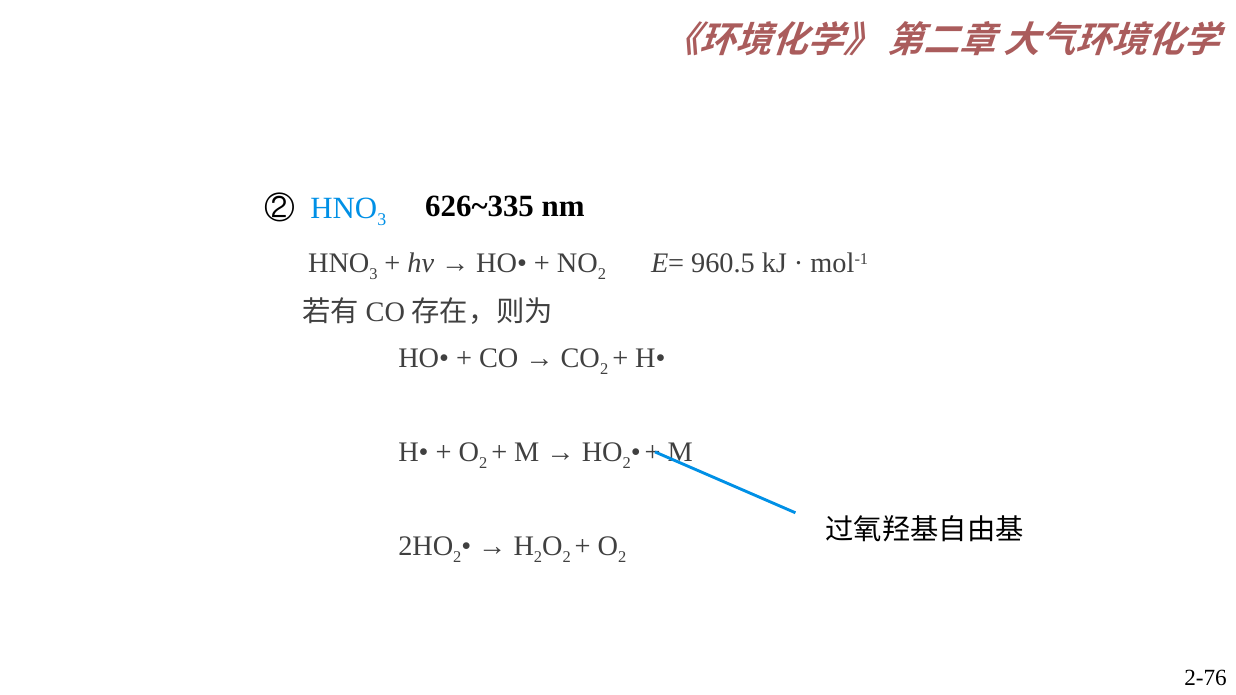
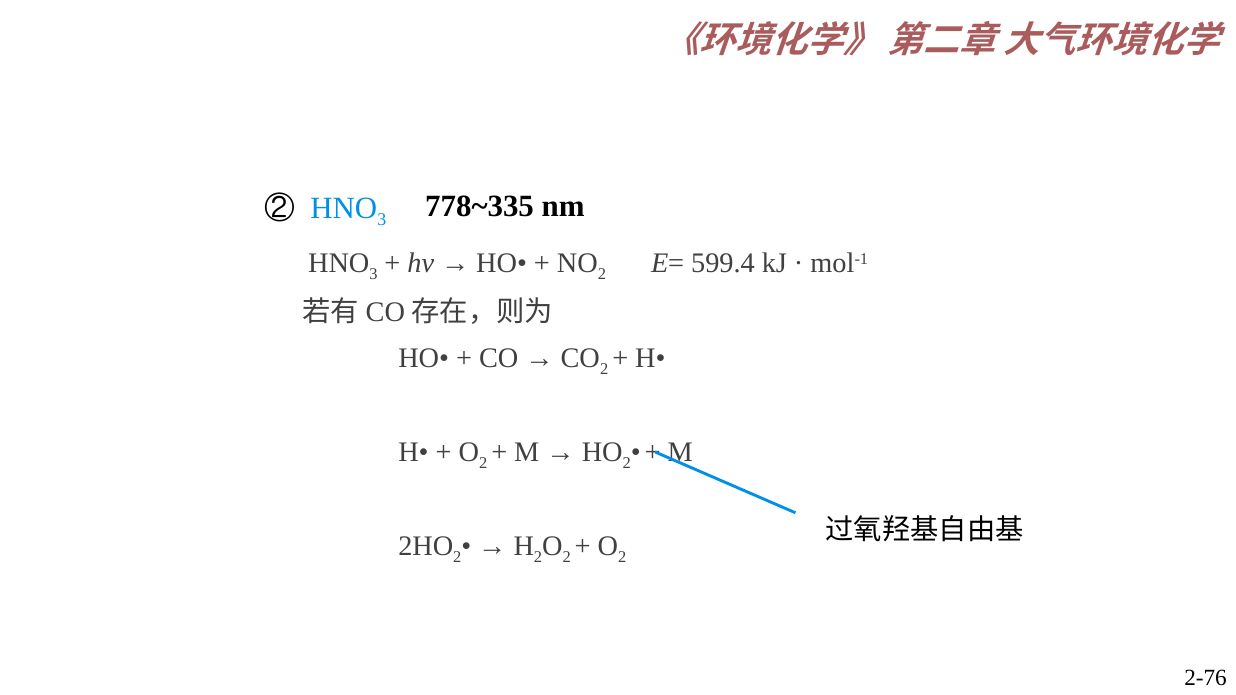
626~335: 626~335 -> 778~335
960.5: 960.5 -> 599.4
